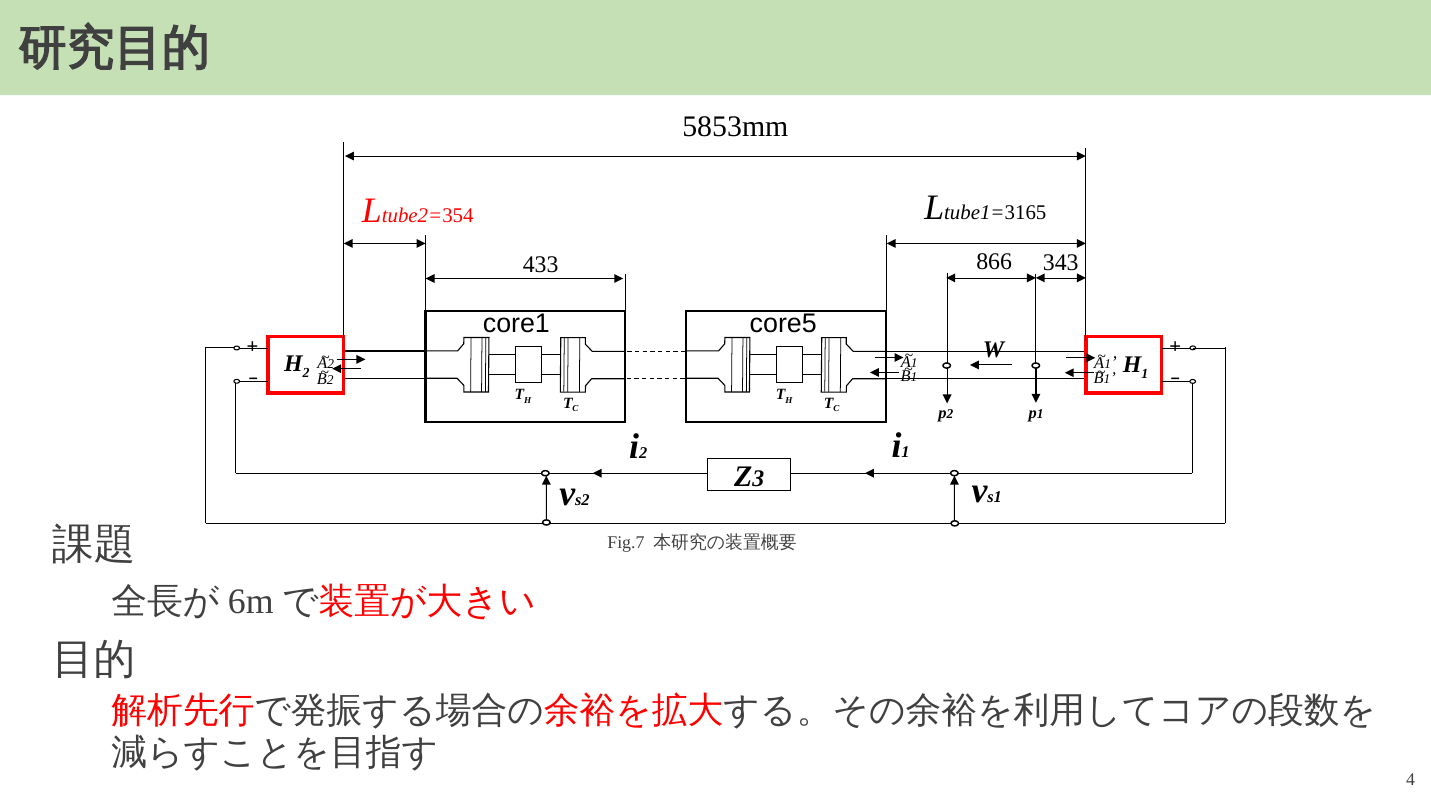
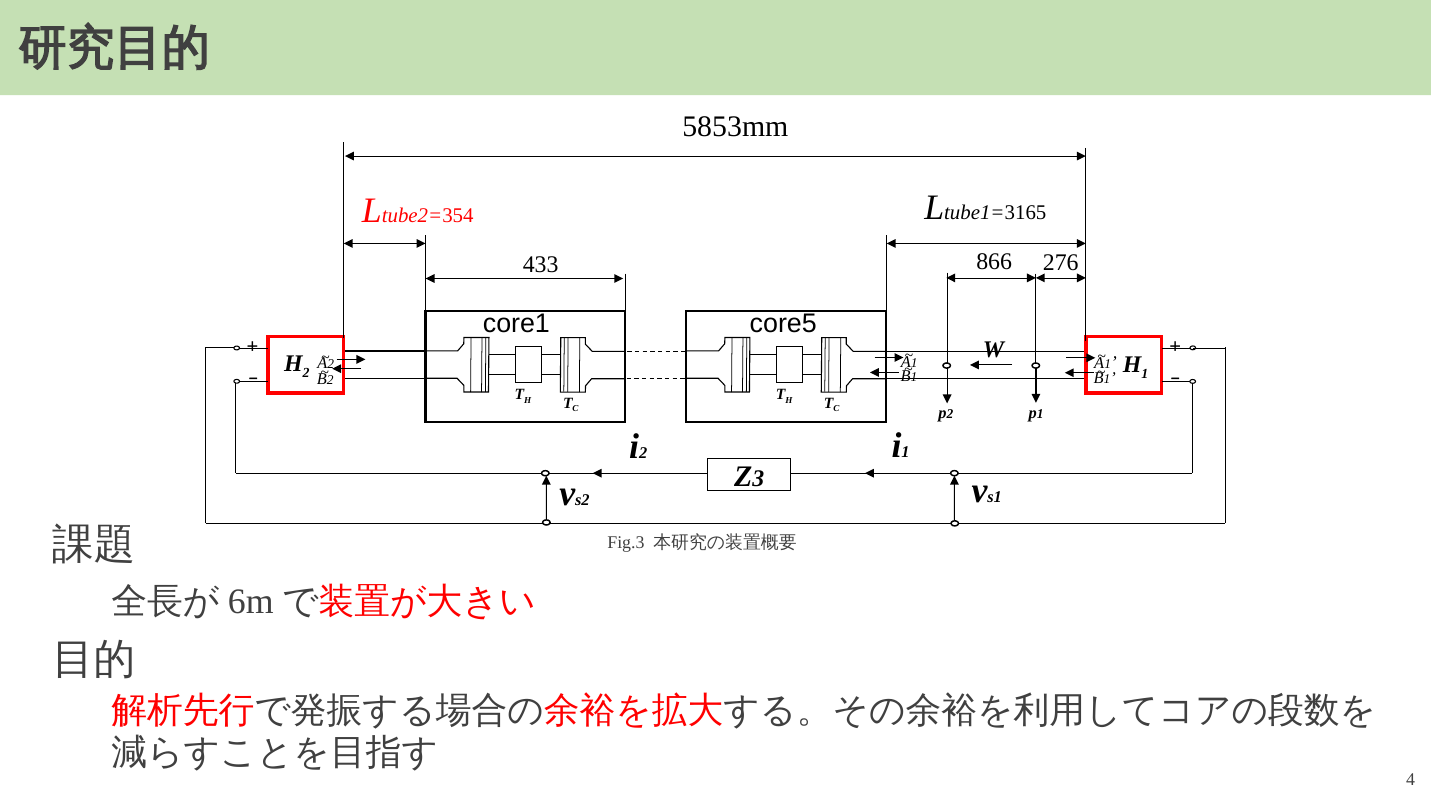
343: 343 -> 276
Fig.7: Fig.7 -> Fig.3
